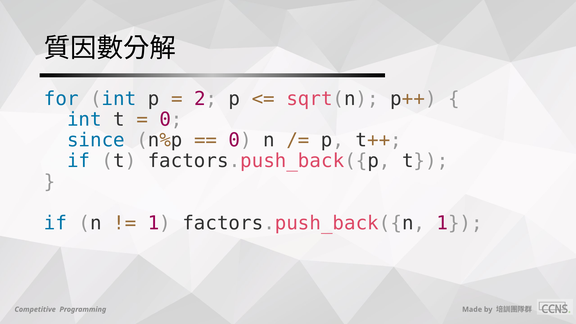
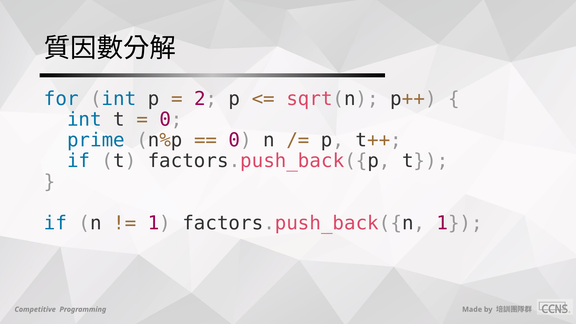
since: since -> prime
